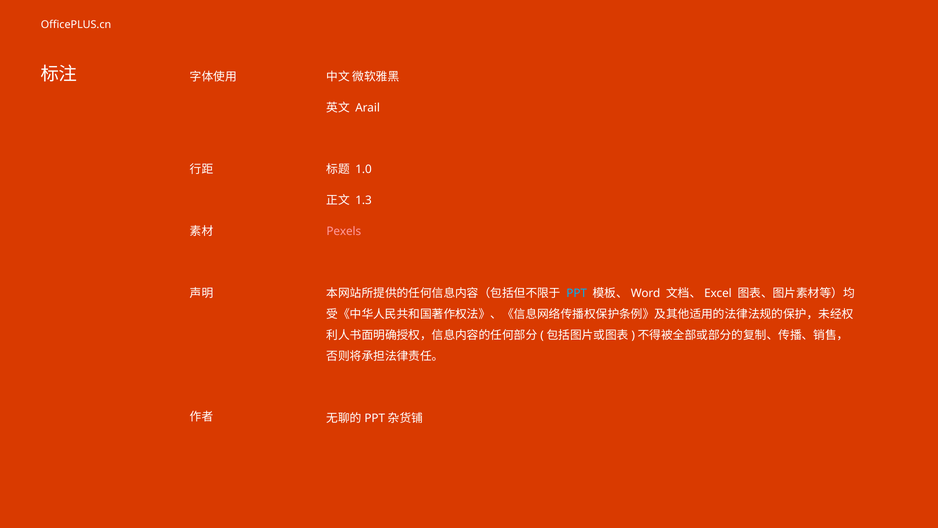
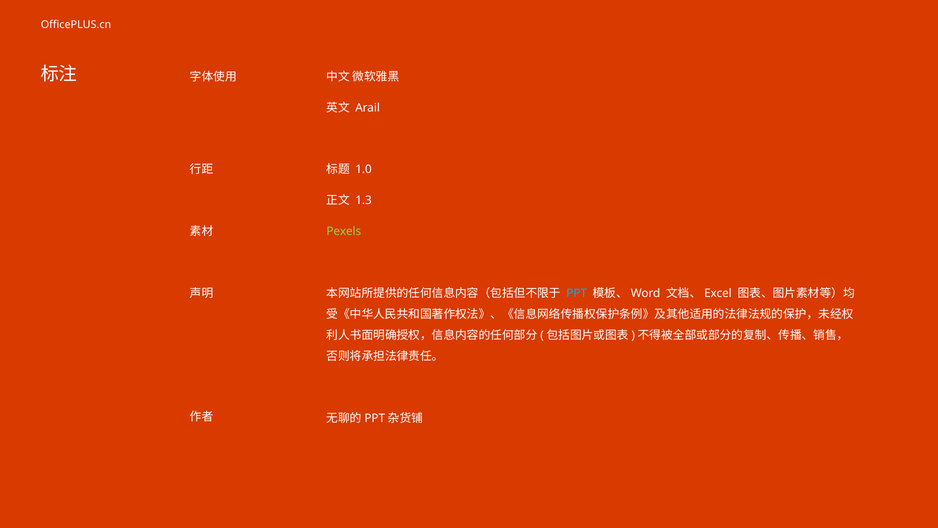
Pexels colour: pink -> light green
